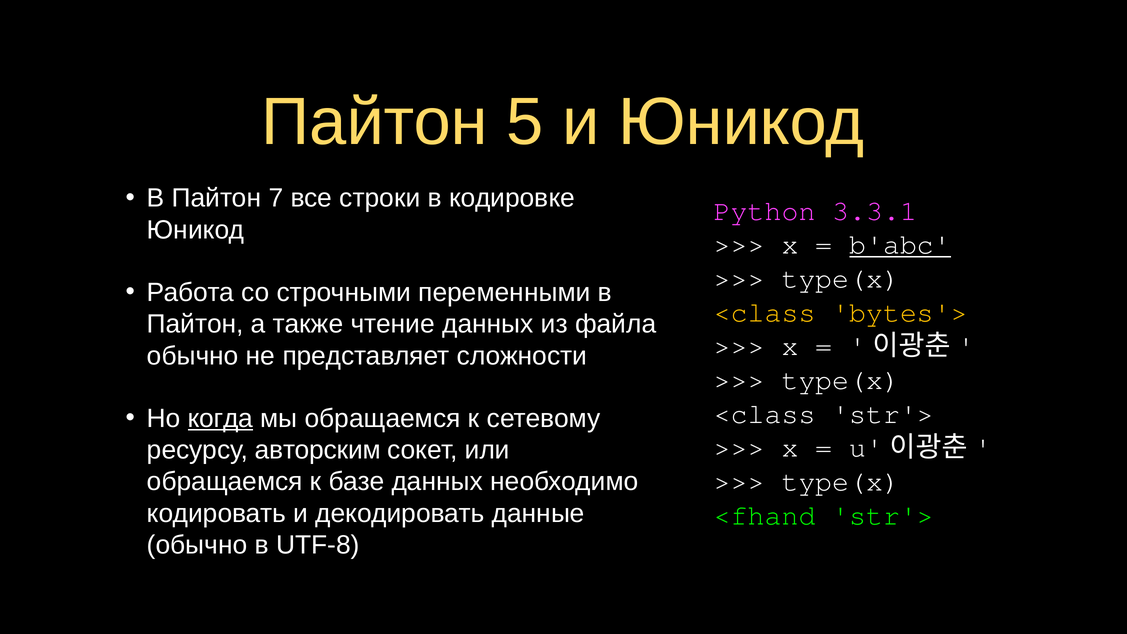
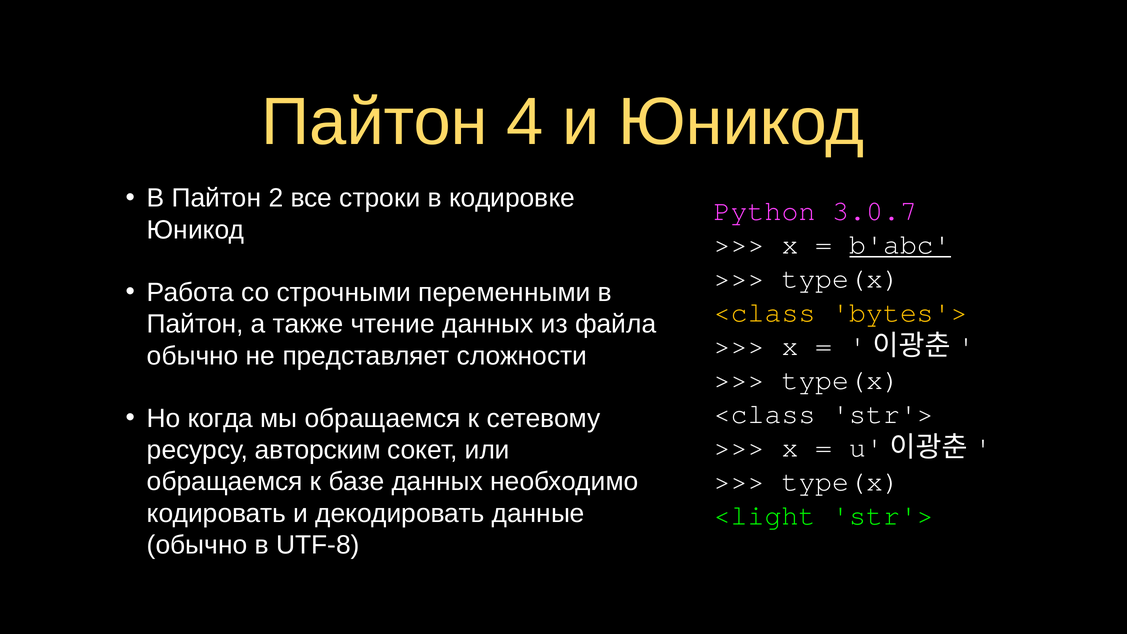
5: 5 -> 4
7: 7 -> 2
3.3.1: 3.3.1 -> 3.0.7
когда underline: present -> none
<fhand: <fhand -> <light
